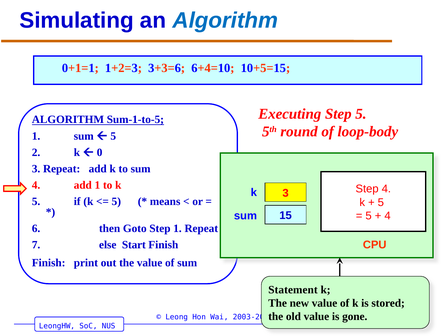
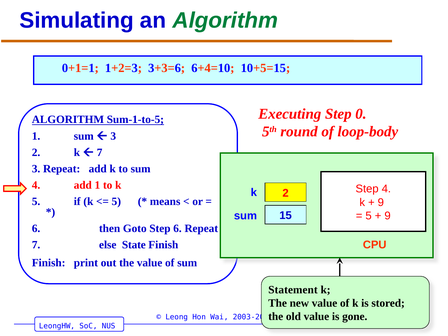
Algorithm at (225, 20) colour: blue -> green
Step 5: 5 -> 0
5 at (113, 136): 5 -> 3
0 at (100, 152): 0 -> 7
k 3: 3 -> 2
5 at (381, 202): 5 -> 9
4 at (388, 216): 4 -> 9
Step 1: 1 -> 6
Start: Start -> State
